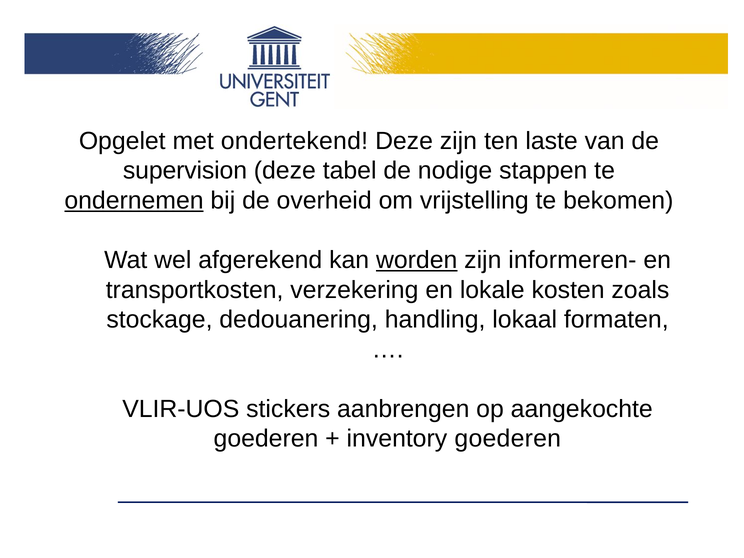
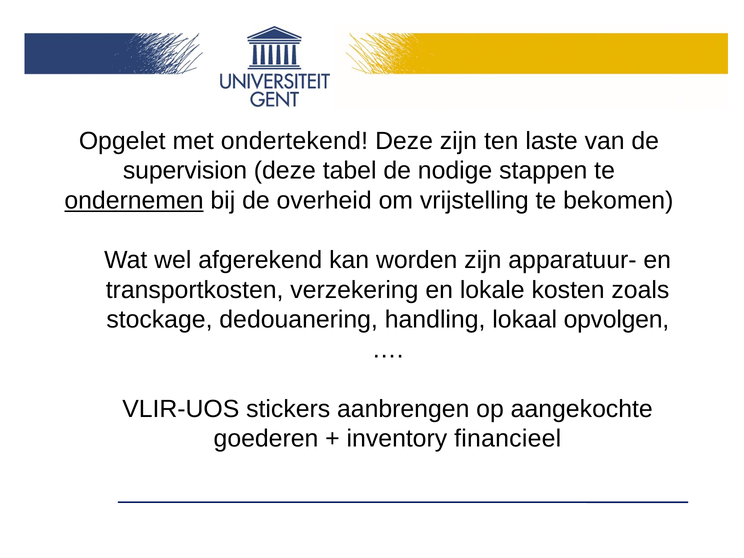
worden underline: present -> none
informeren-: informeren- -> apparatuur-
formaten: formaten -> opvolgen
inventory goederen: goederen -> financieel
